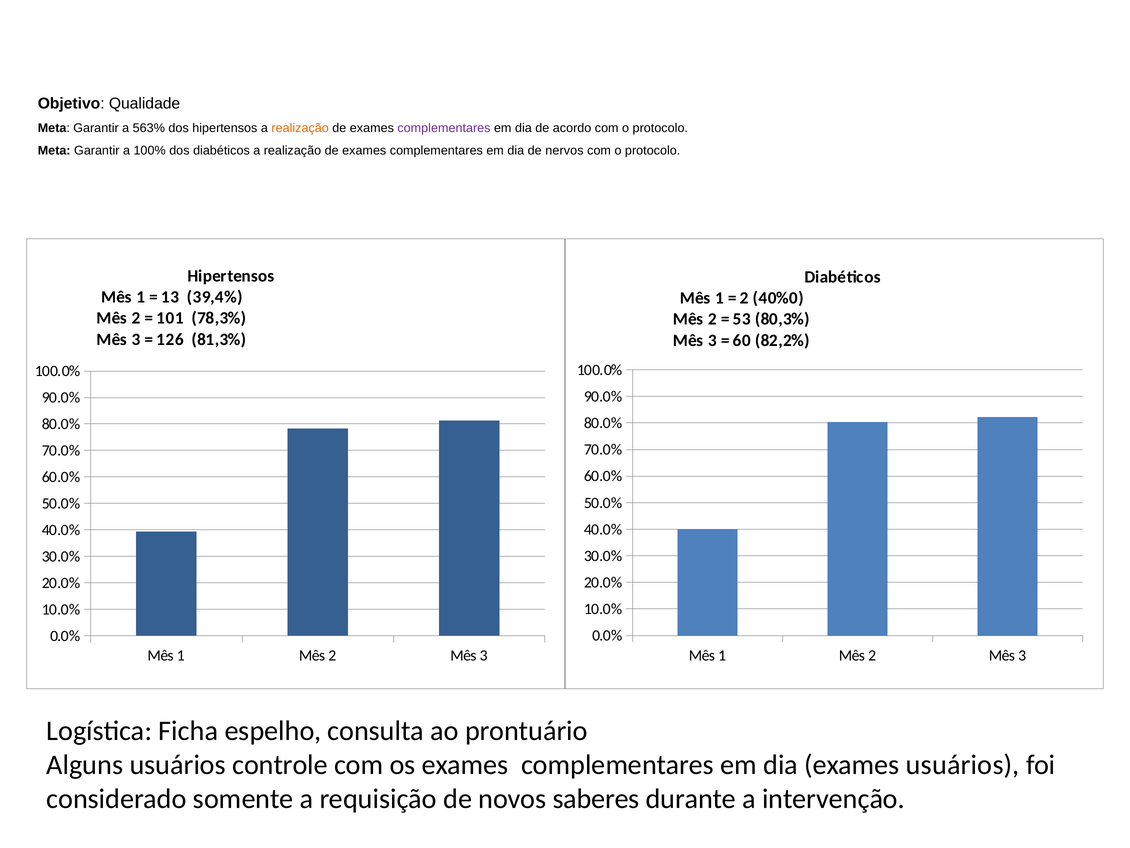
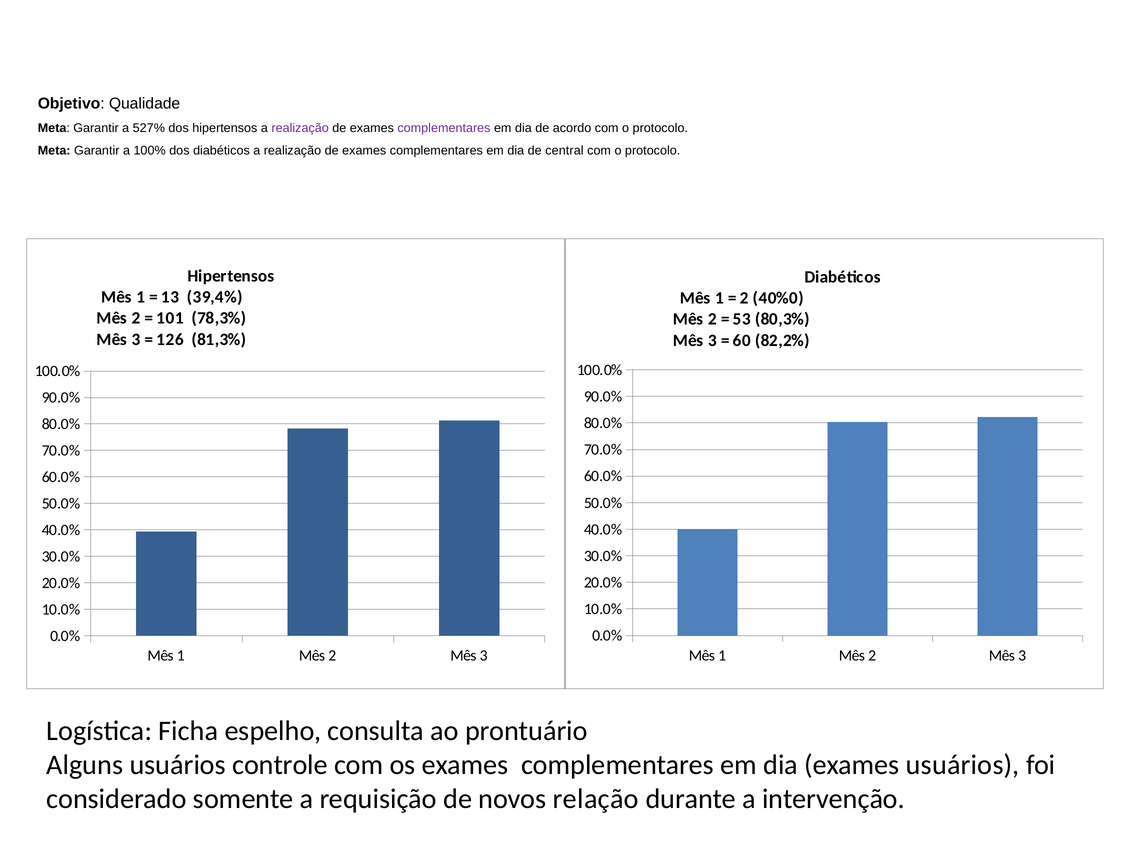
563%: 563% -> 527%
realização at (300, 128) colour: orange -> purple
nervos: nervos -> central
saberes: saberes -> relação
